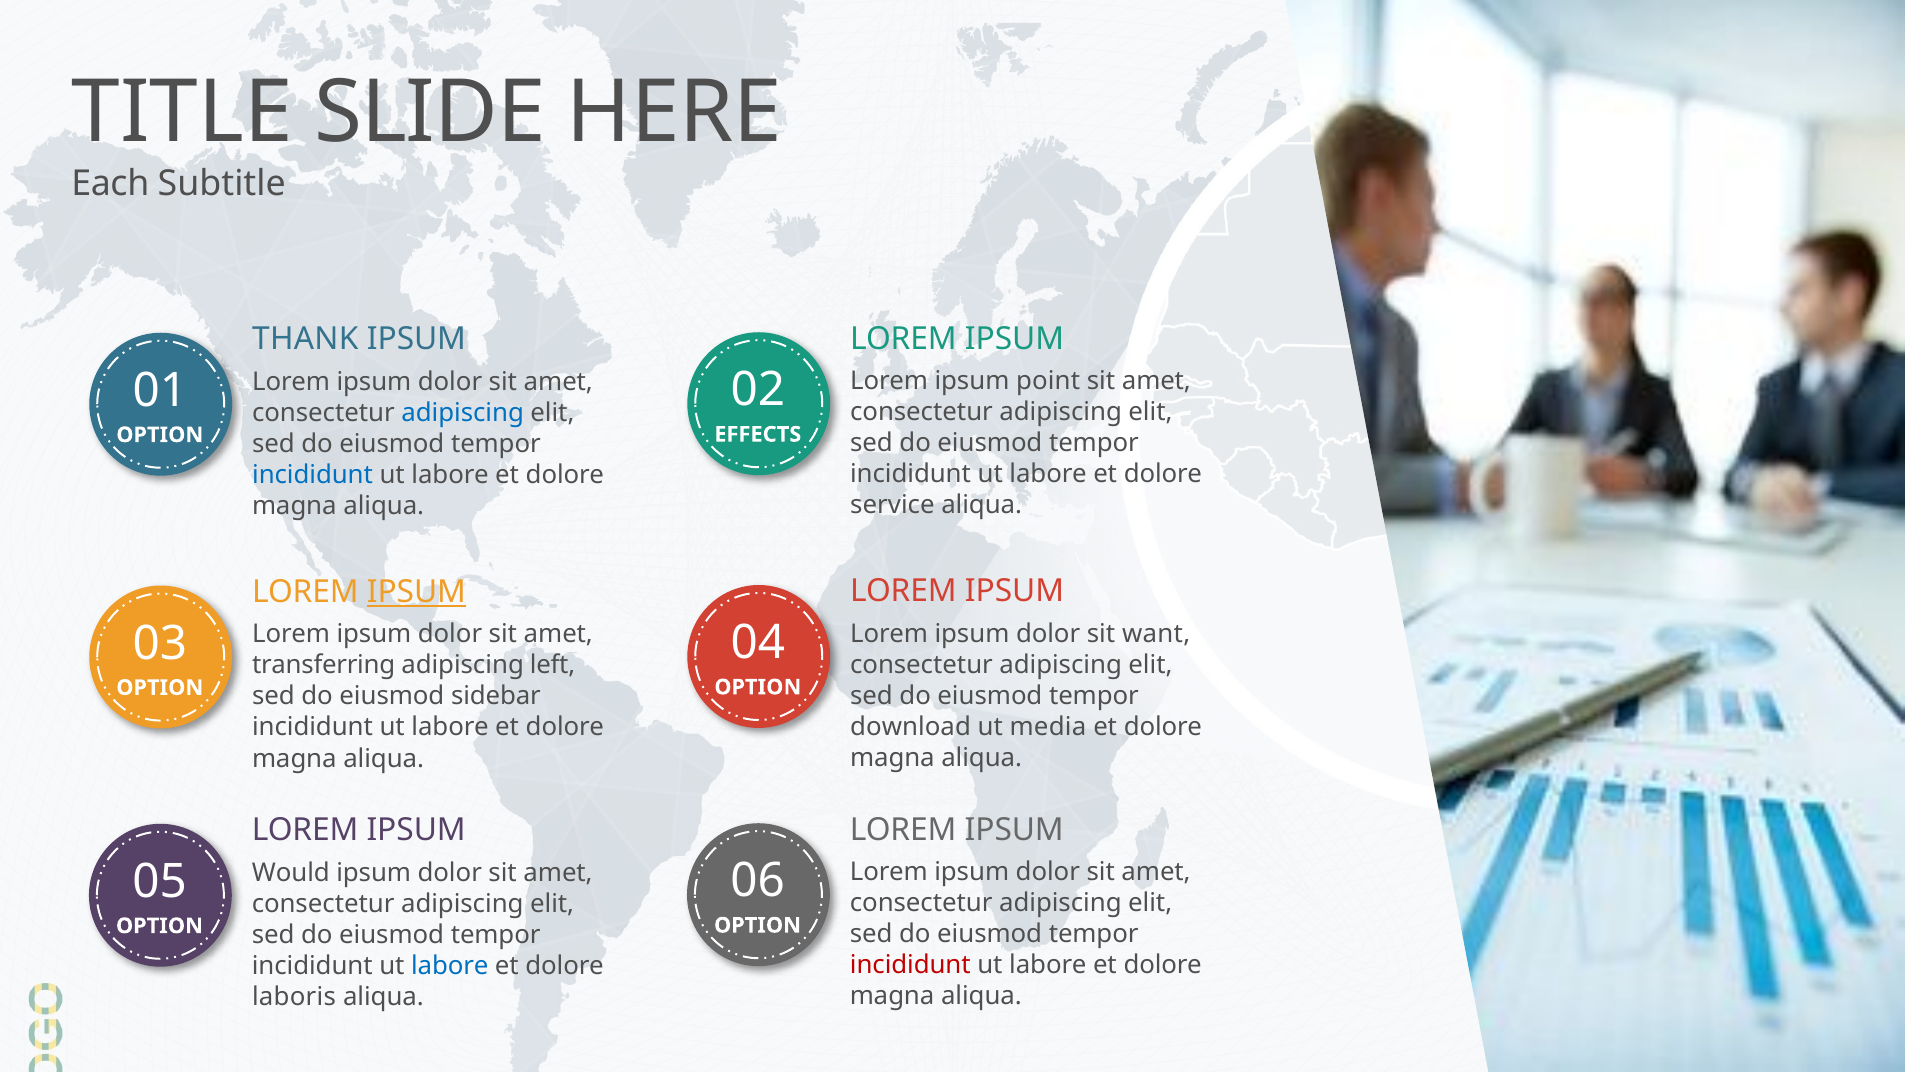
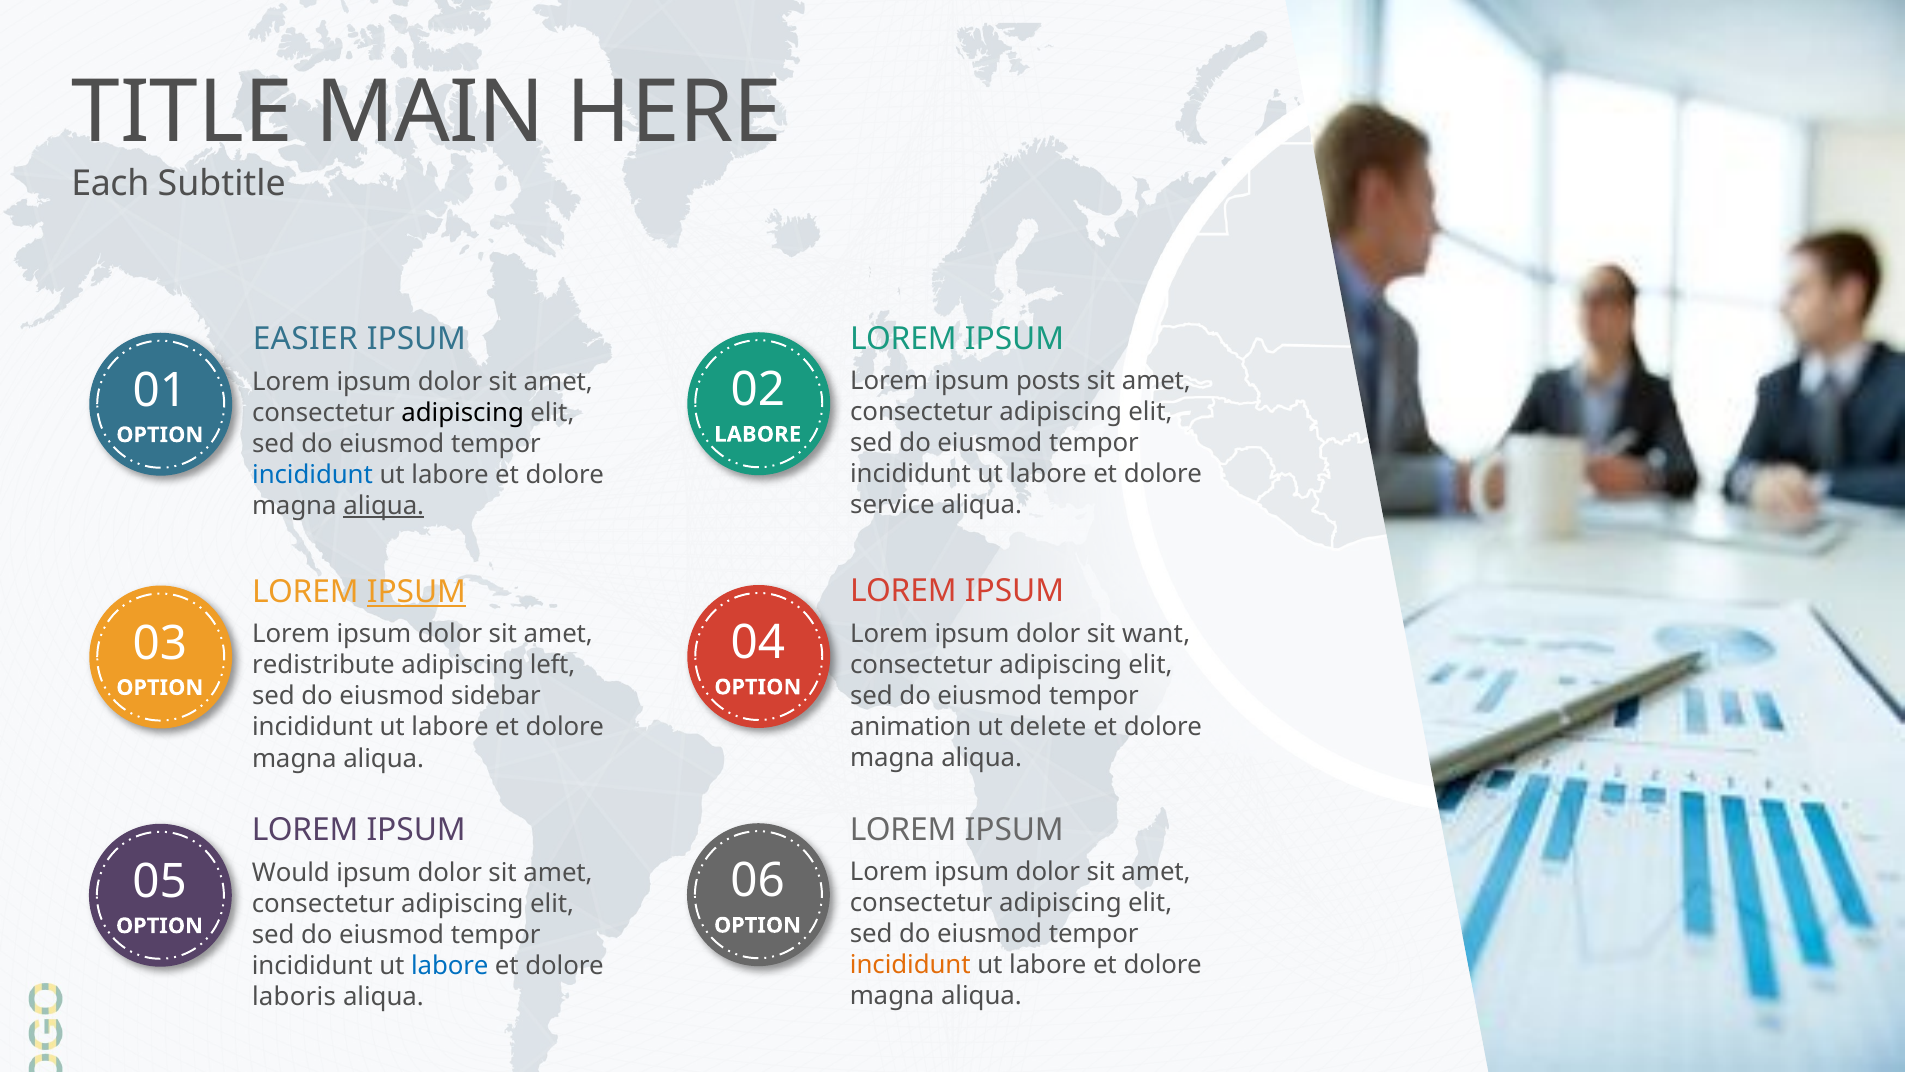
SLIDE: SLIDE -> MAIN
THANK: THANK -> EASIER
point: point -> posts
adipiscing at (463, 413) colour: blue -> black
EFFECTS at (758, 434): EFFECTS -> LABORE
aliqua at (384, 505) underline: none -> present
transferring: transferring -> redistribute
download: download -> animation
media: media -> delete
incididunt at (910, 965) colour: red -> orange
